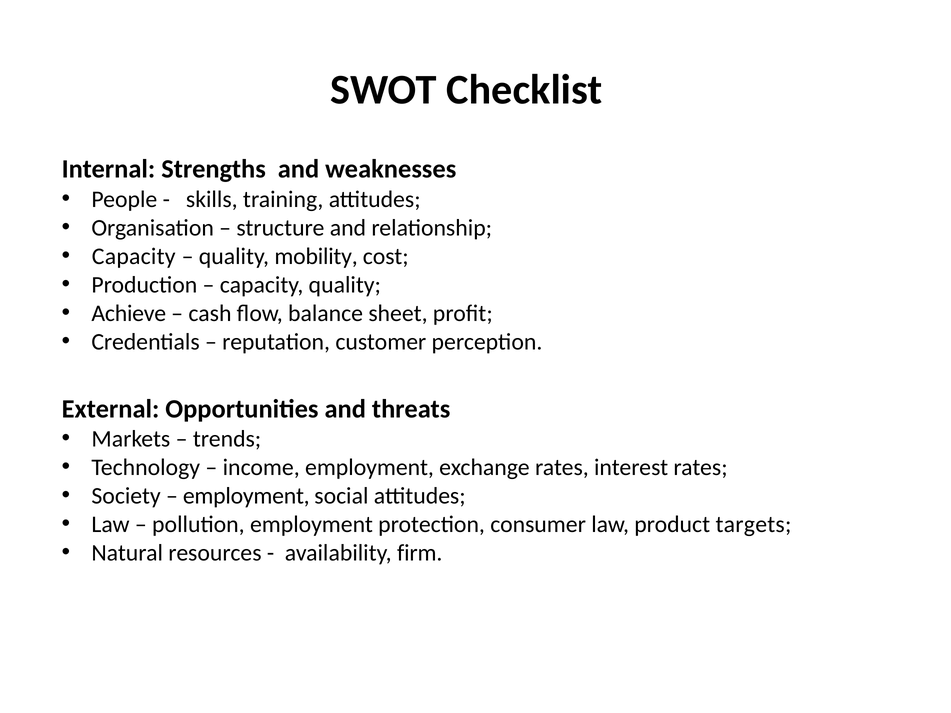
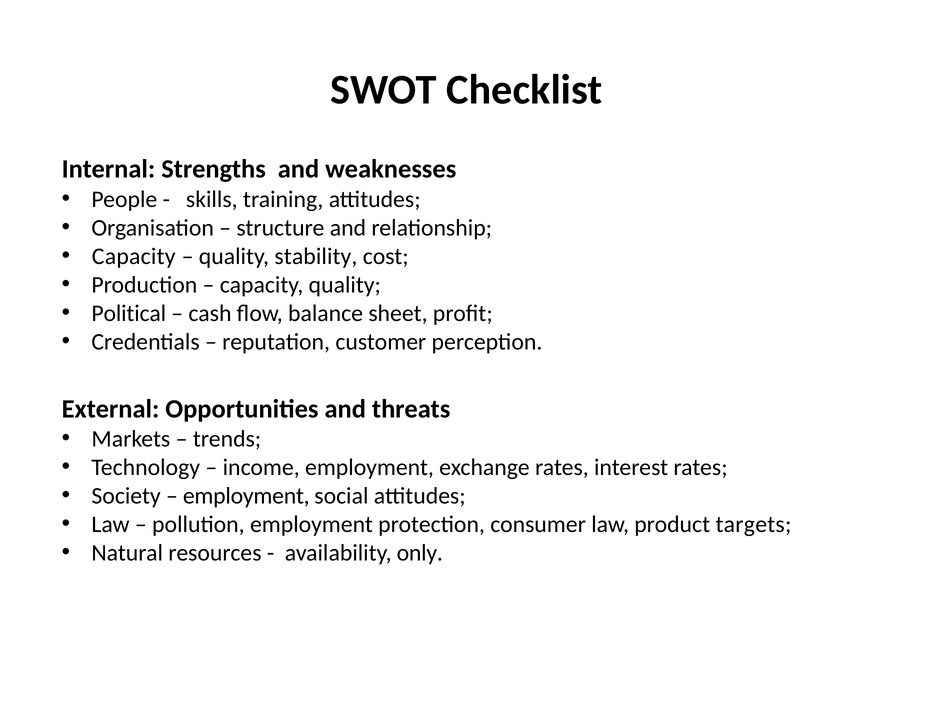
mobility: mobility -> stability
Achieve: Achieve -> Political
firm: firm -> only
